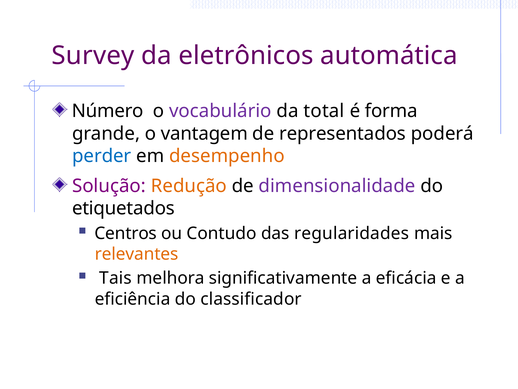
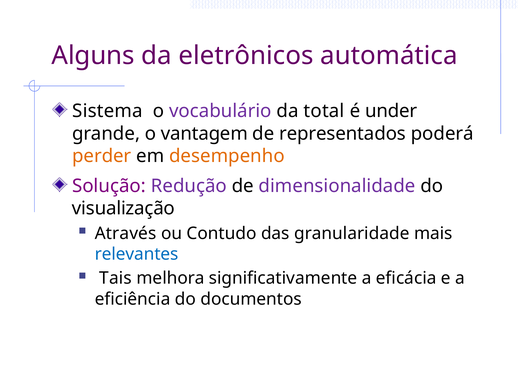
Survey: Survey -> Alguns
Número: Número -> Sistema
forma: forma -> under
perder colour: blue -> orange
Redução colour: orange -> purple
etiquetados: etiquetados -> visualização
Centros: Centros -> Através
regularidades: regularidades -> granularidade
relevantes colour: orange -> blue
classificador: classificador -> documentos
